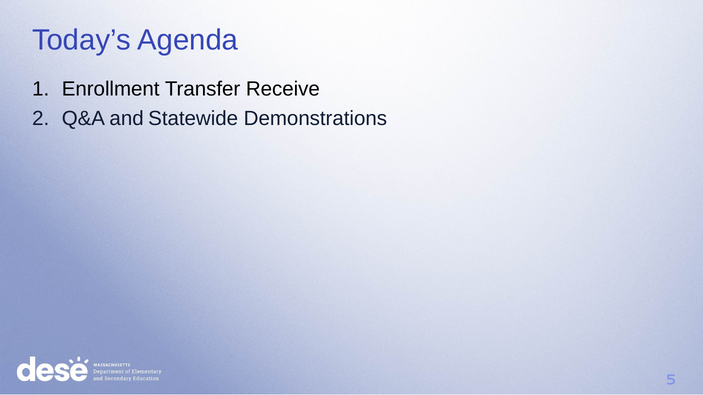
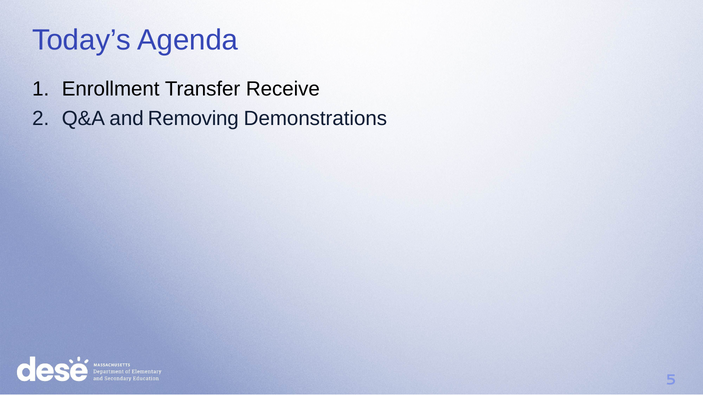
Statewide: Statewide -> Removing
